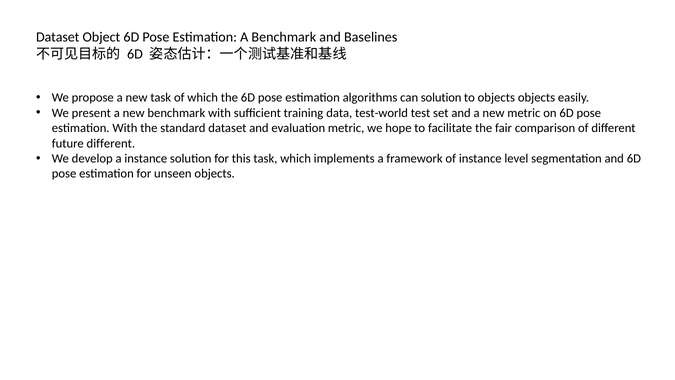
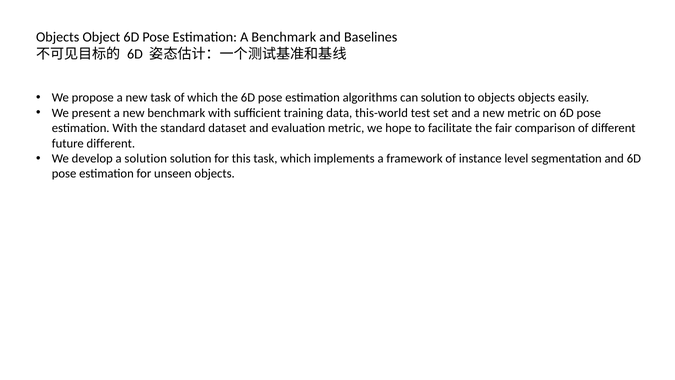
Dataset at (58, 37): Dataset -> Objects
test-world: test-world -> this-world
a instance: instance -> solution
